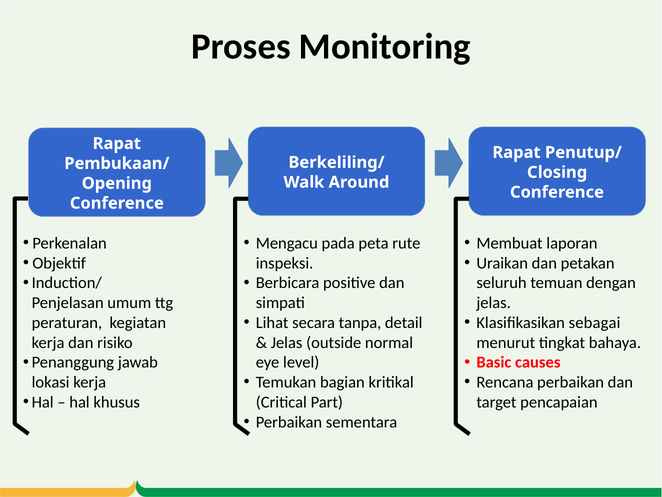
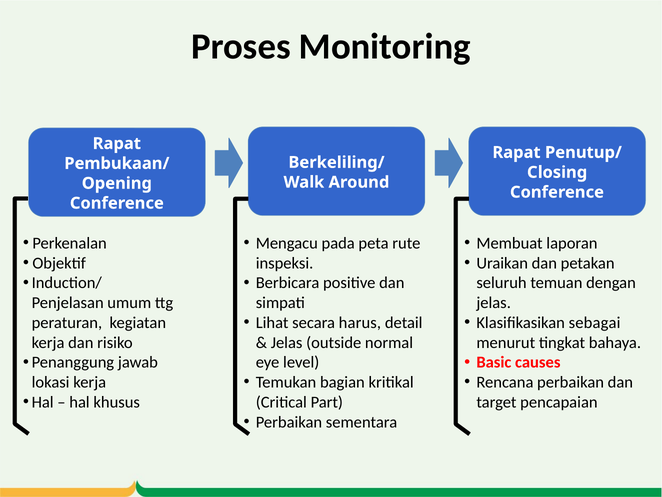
tanpa: tanpa -> harus
